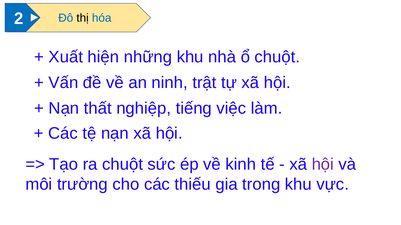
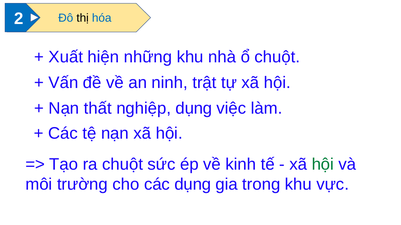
nghiệp tiếng: tiếng -> dụng
hội at (323, 165) colour: purple -> green
các thiếu: thiếu -> dụng
